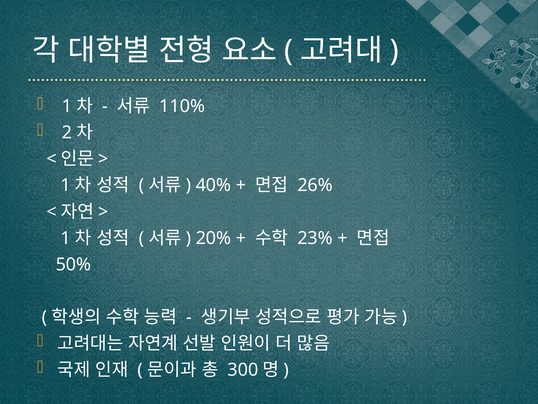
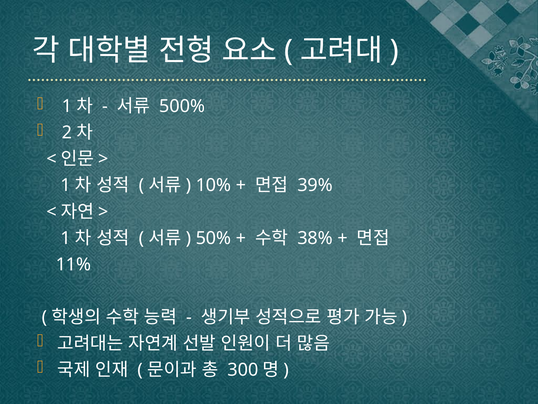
110%: 110% -> 500%
40%: 40% -> 10%
26%: 26% -> 39%
20%: 20% -> 50%
23%: 23% -> 38%
50%: 50% -> 11%
